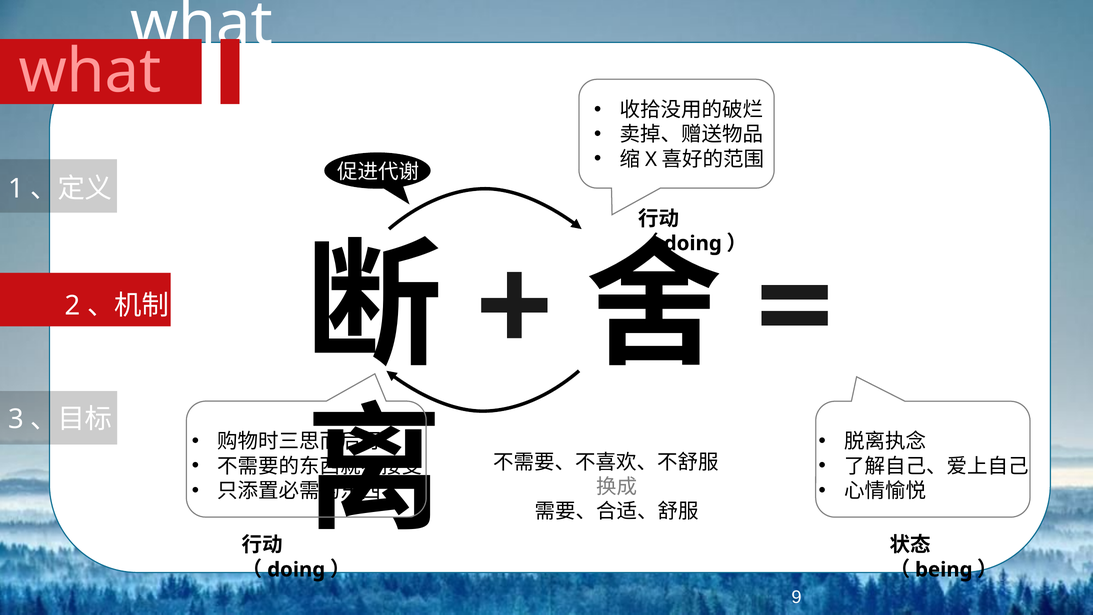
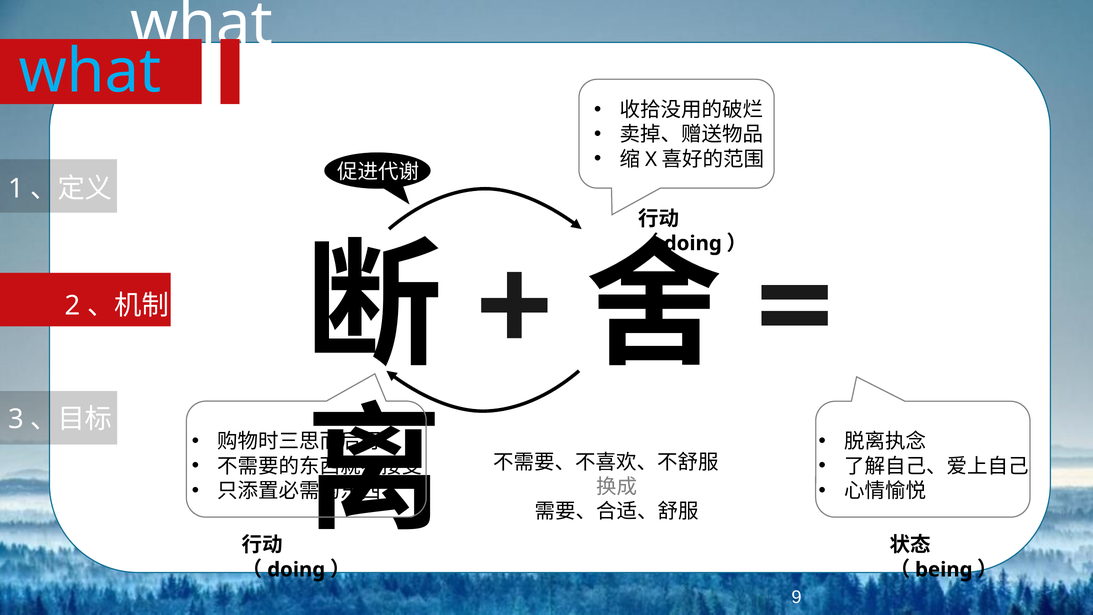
what at (90, 71) colour: pink -> light blue
